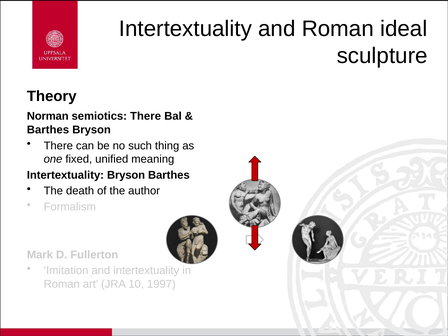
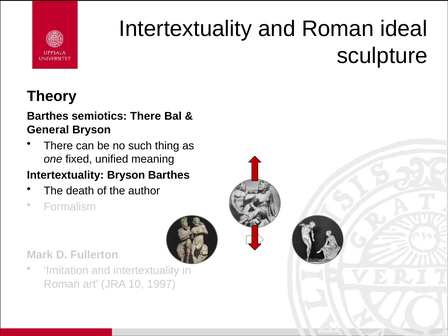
Norman at (48, 116): Norman -> Barthes
Barthes at (48, 130): Barthes -> General
